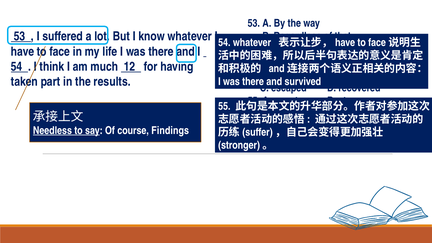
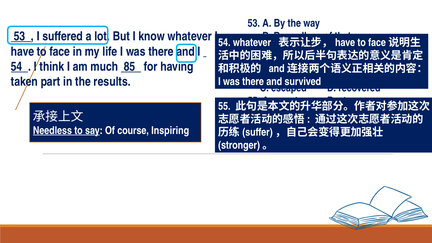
12: 12 -> 85
Findings: Findings -> Inspiring
